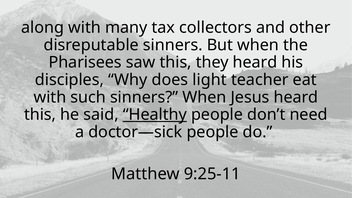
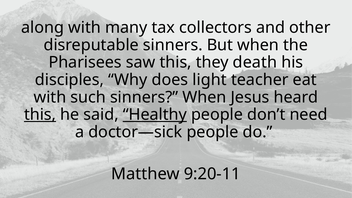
they heard: heard -> death
this at (40, 115) underline: none -> present
9:25-11: 9:25-11 -> 9:20-11
